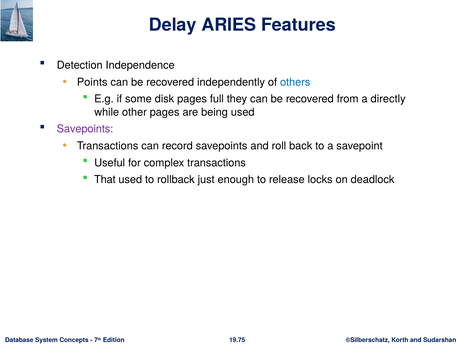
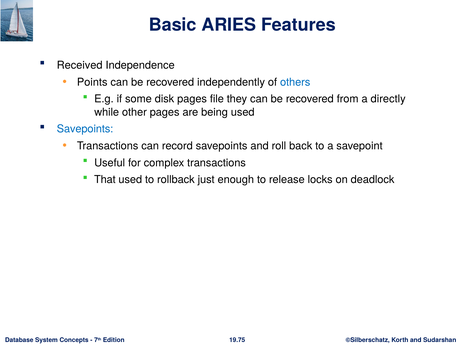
Delay: Delay -> Basic
Detection: Detection -> Received
full: full -> file
Savepoints at (85, 129) colour: purple -> blue
